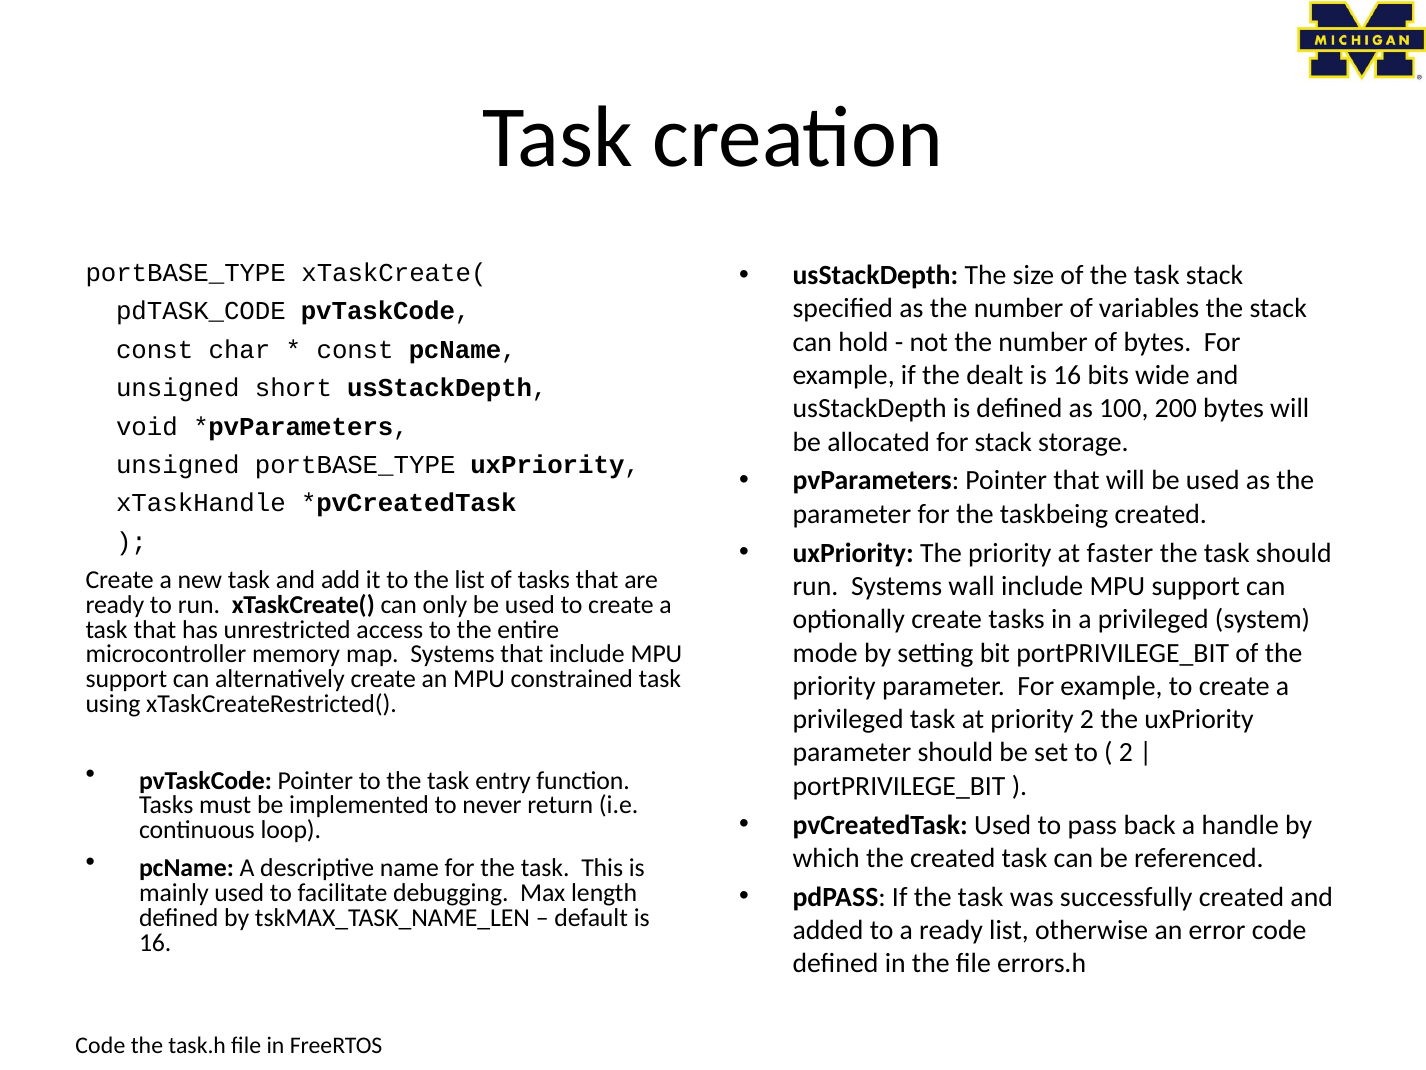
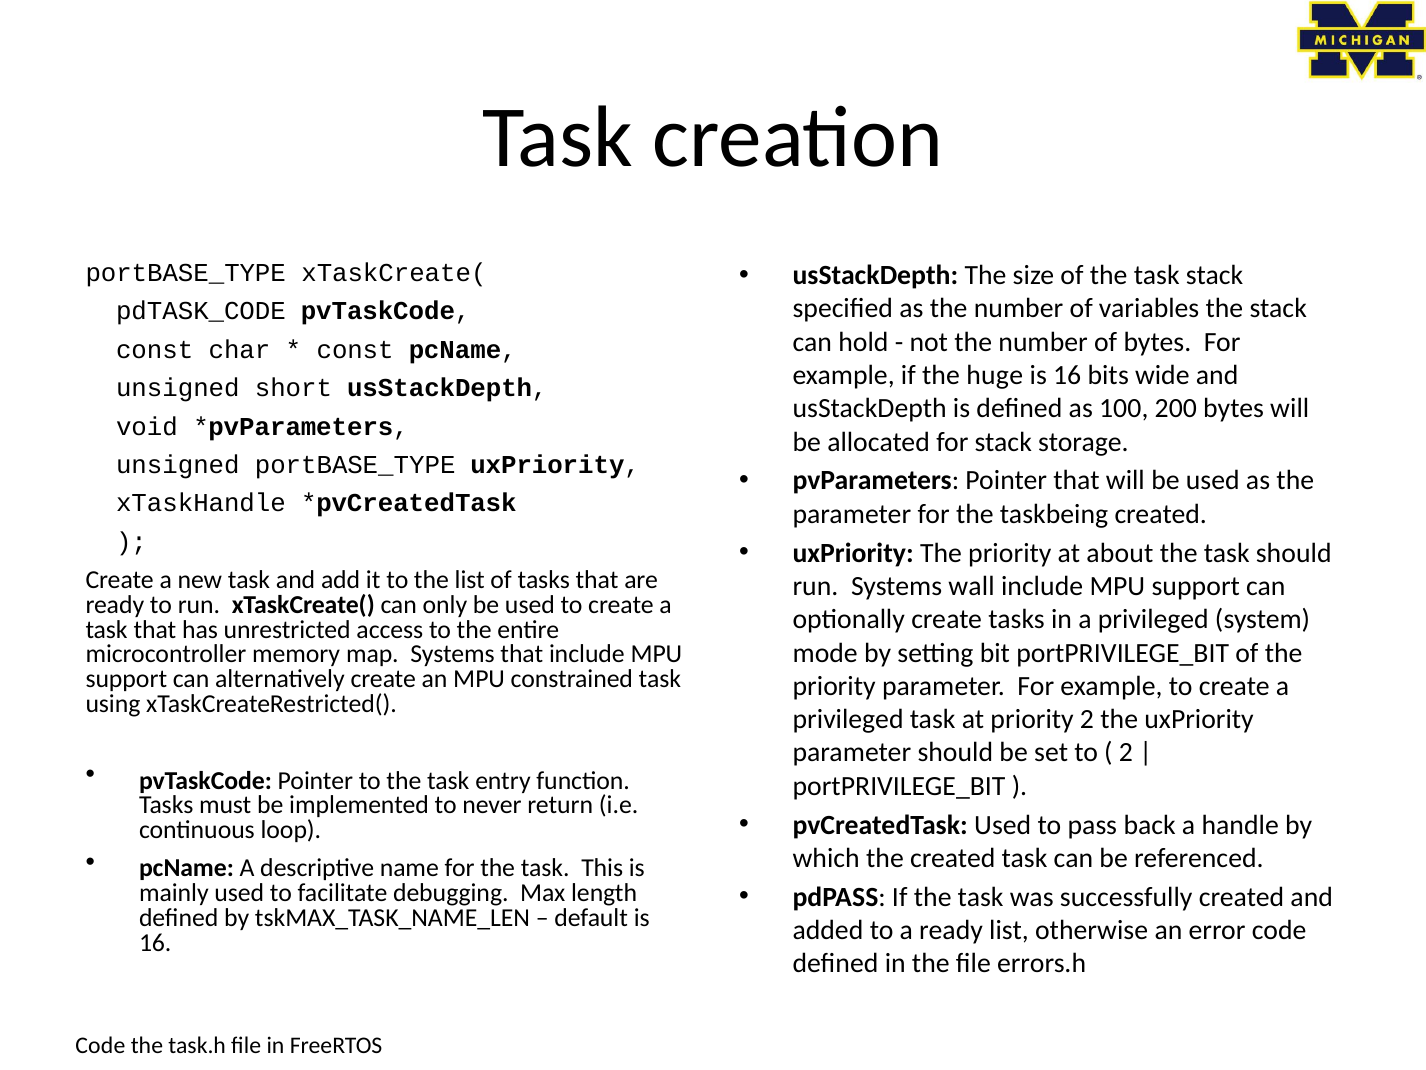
dealt: dealt -> huge
faster: faster -> about
